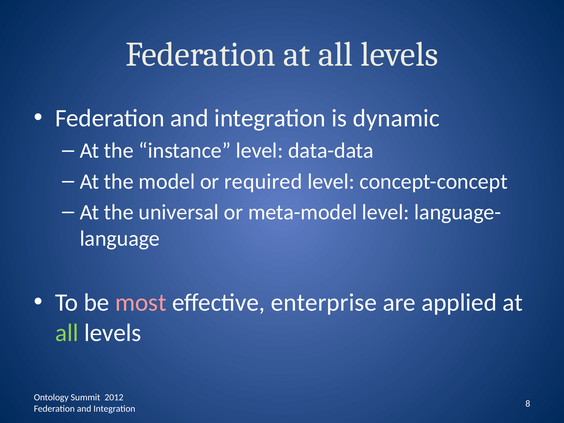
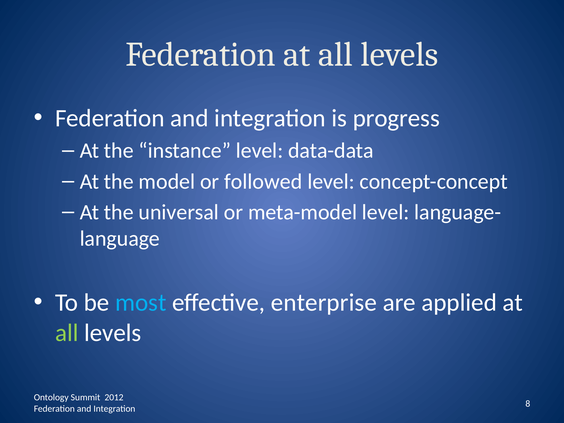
dynamic: dynamic -> progress
required: required -> followed
most colour: pink -> light blue
